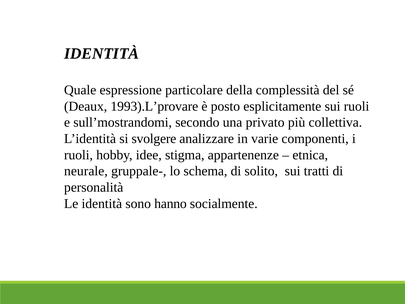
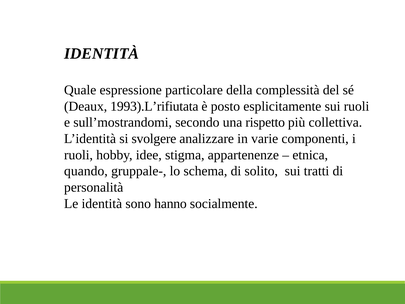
1993).L’provare: 1993).L’provare -> 1993).L’rifiutata
privato: privato -> rispetto
neurale: neurale -> quando
